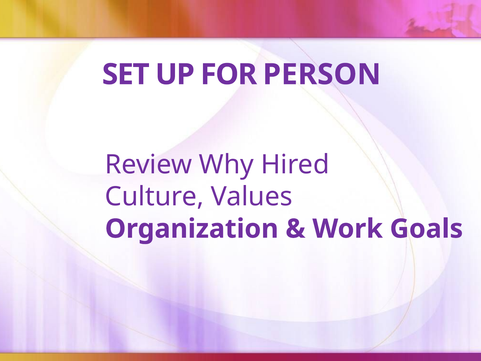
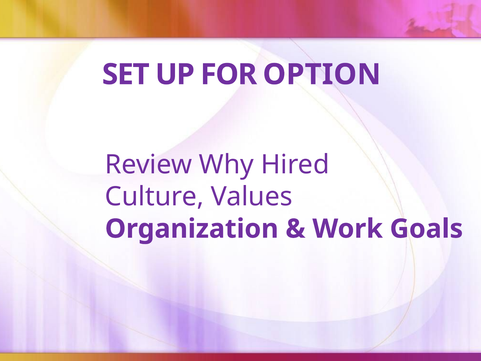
PERSON: PERSON -> OPTION
